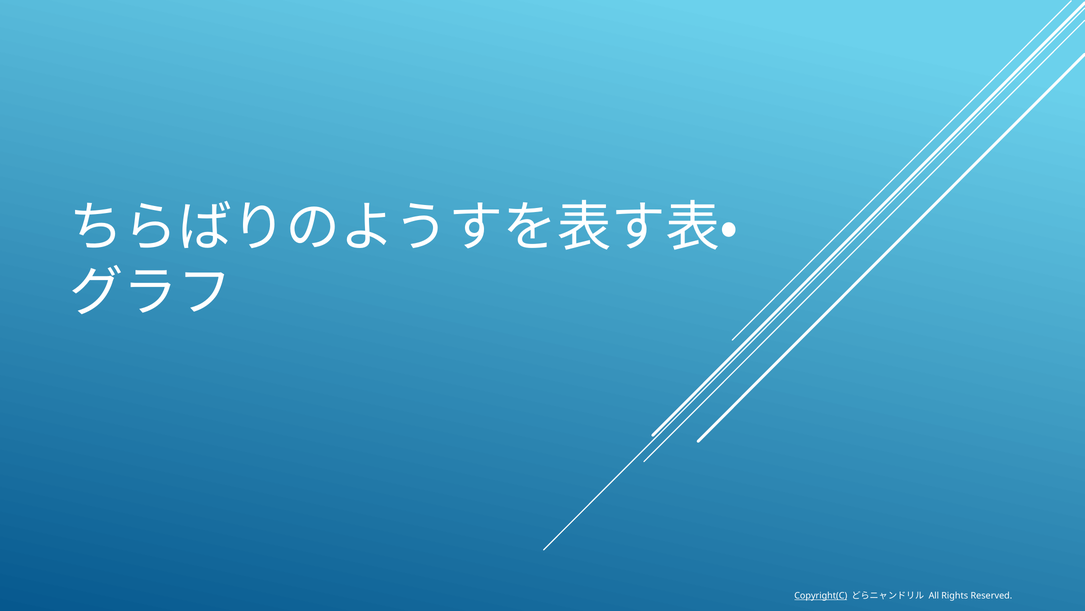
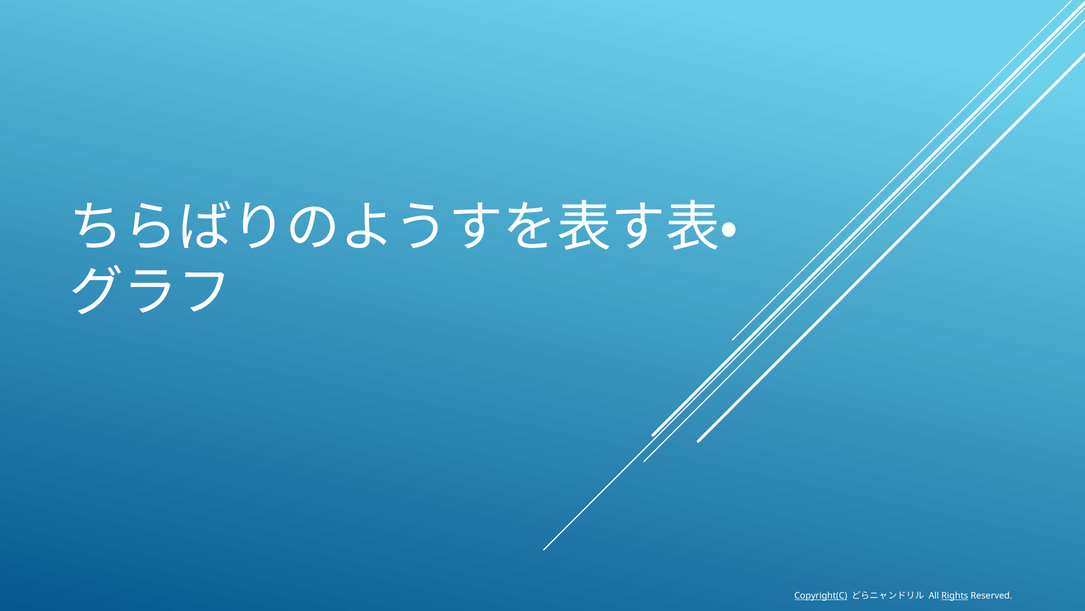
Rights underline: none -> present
